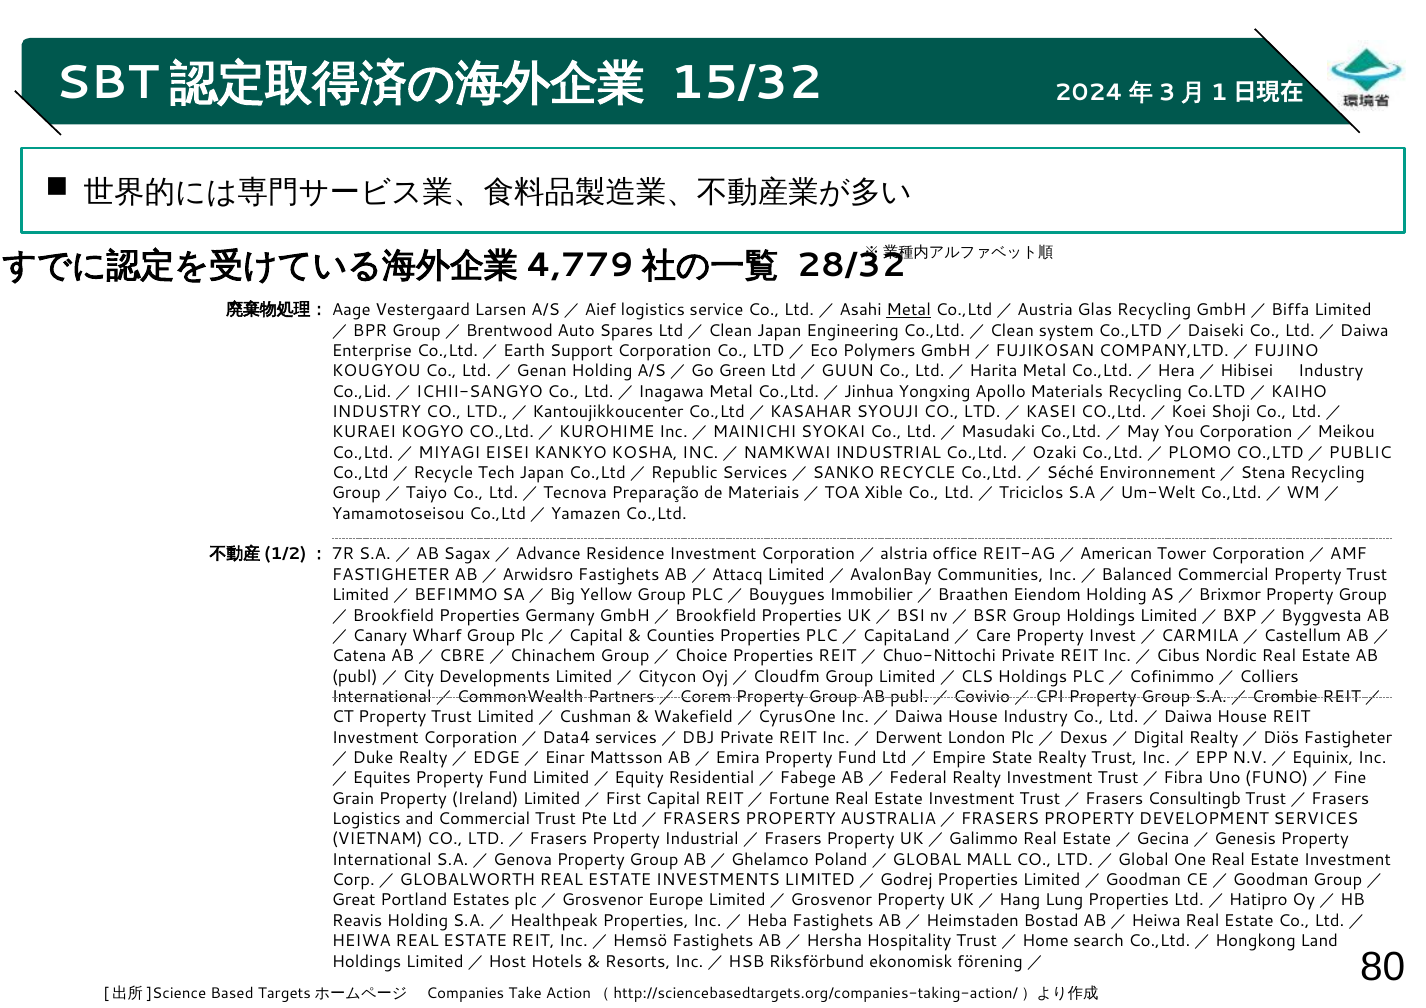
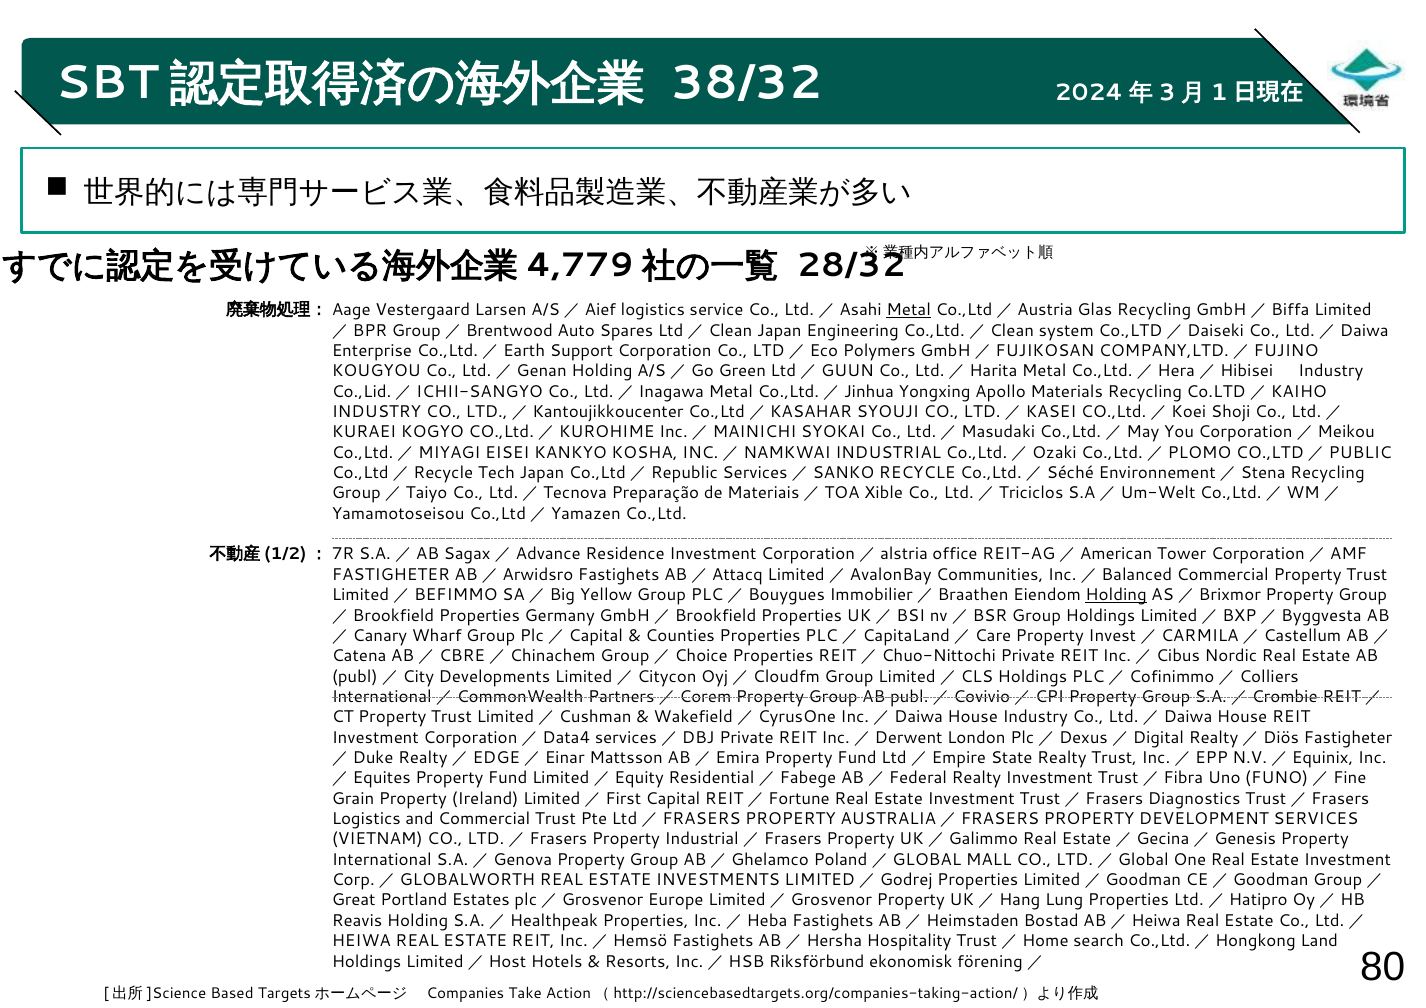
15/32: 15/32 -> 38/32
Holding at (1116, 595) underline: none -> present
Consultingb: Consultingb -> Diagnostics
